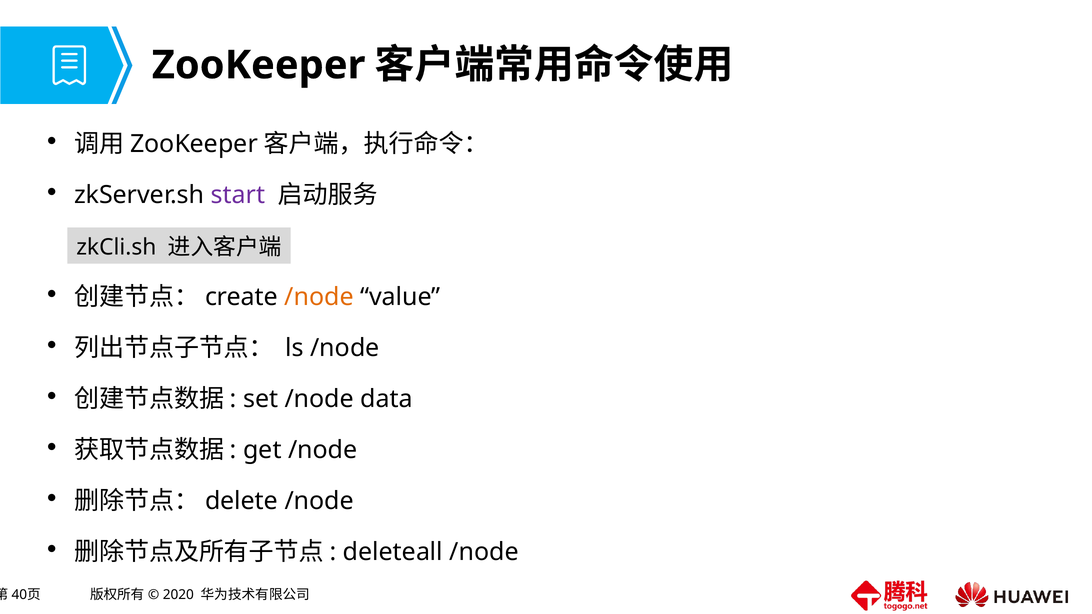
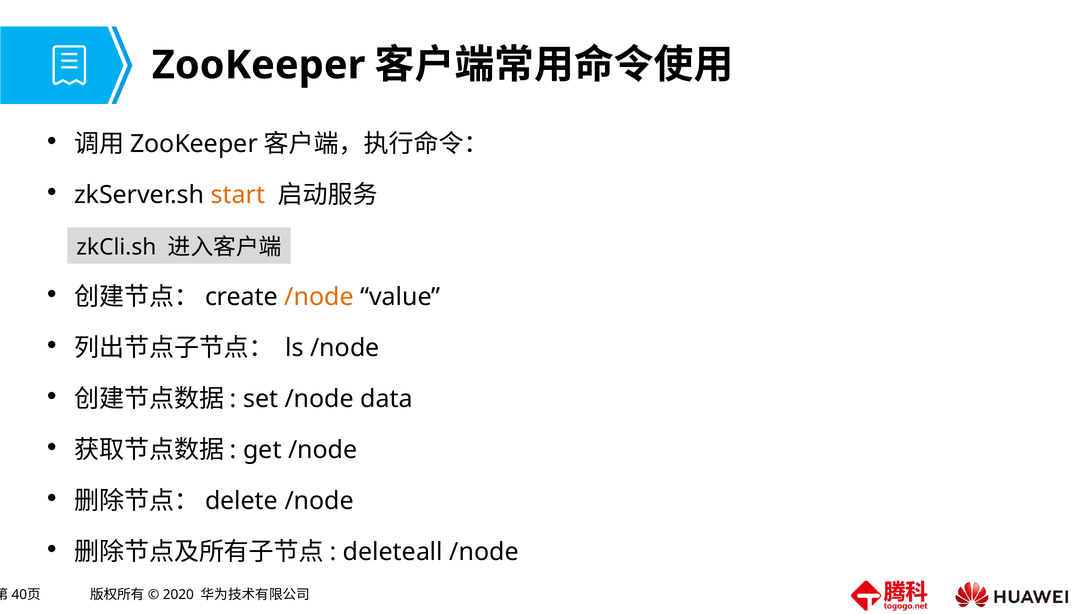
start colour: purple -> orange
